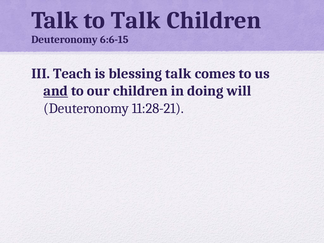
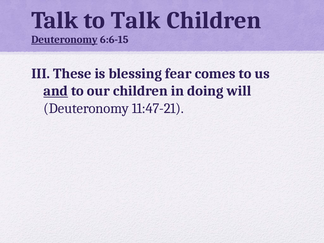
Deuteronomy at (64, 39) underline: none -> present
Teach: Teach -> These
blessing talk: talk -> fear
11:28-21: 11:28-21 -> 11:47-21
